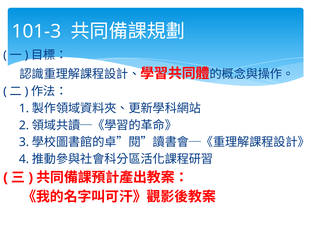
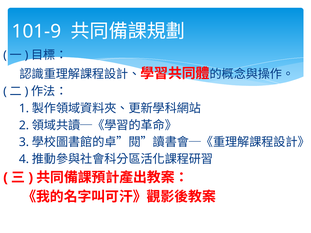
101-3: 101-3 -> 101-9
